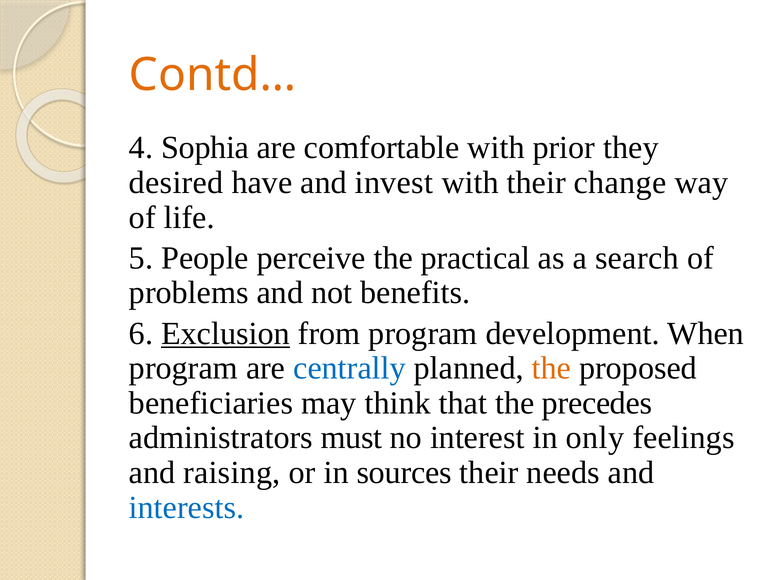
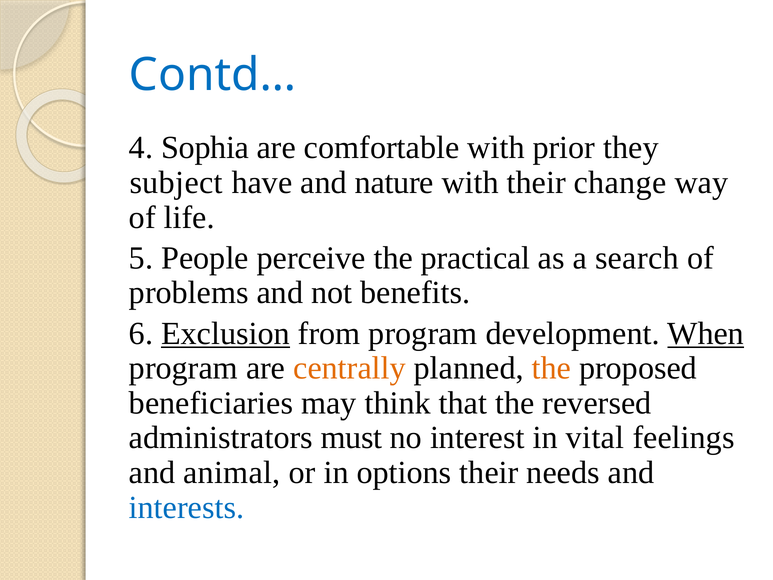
Contd… colour: orange -> blue
desired: desired -> subject
invest: invest -> nature
When underline: none -> present
centrally colour: blue -> orange
precedes: precedes -> reversed
only: only -> vital
raising: raising -> animal
sources: sources -> options
